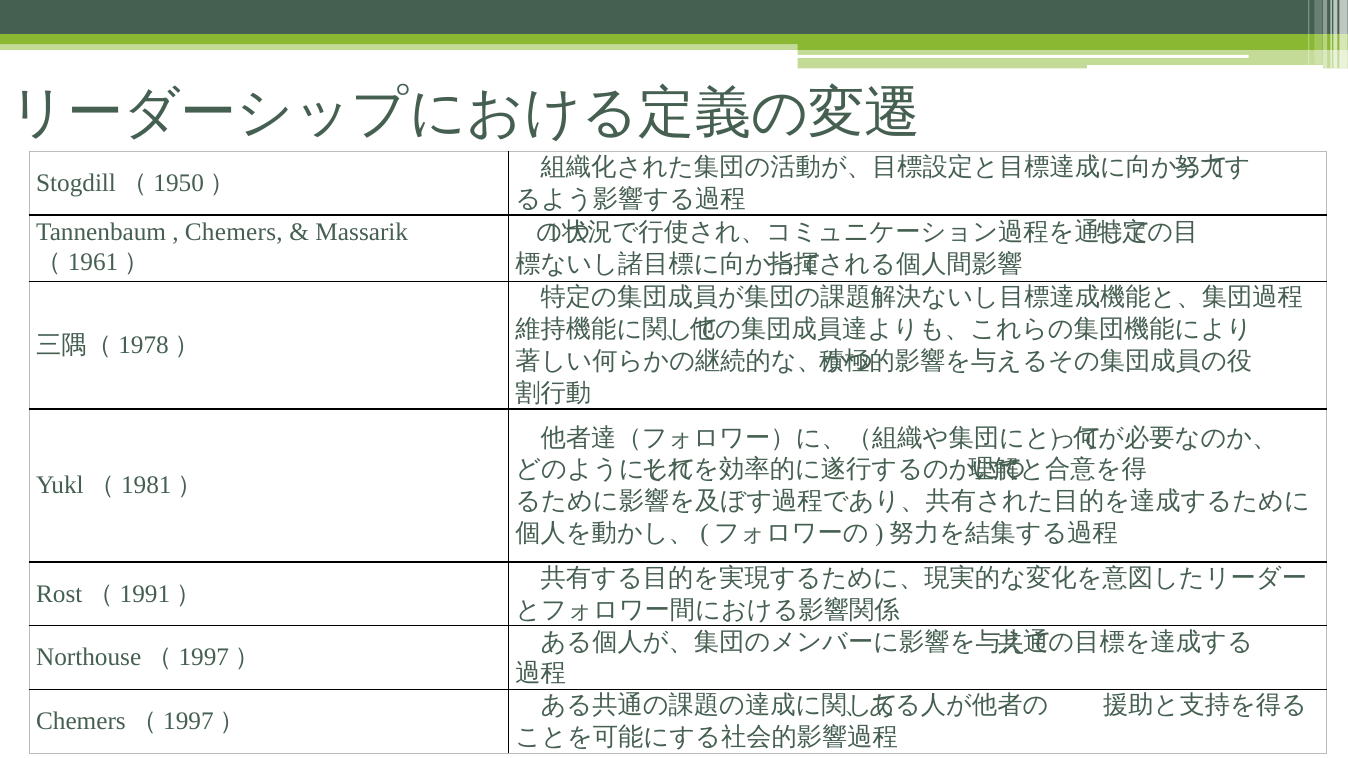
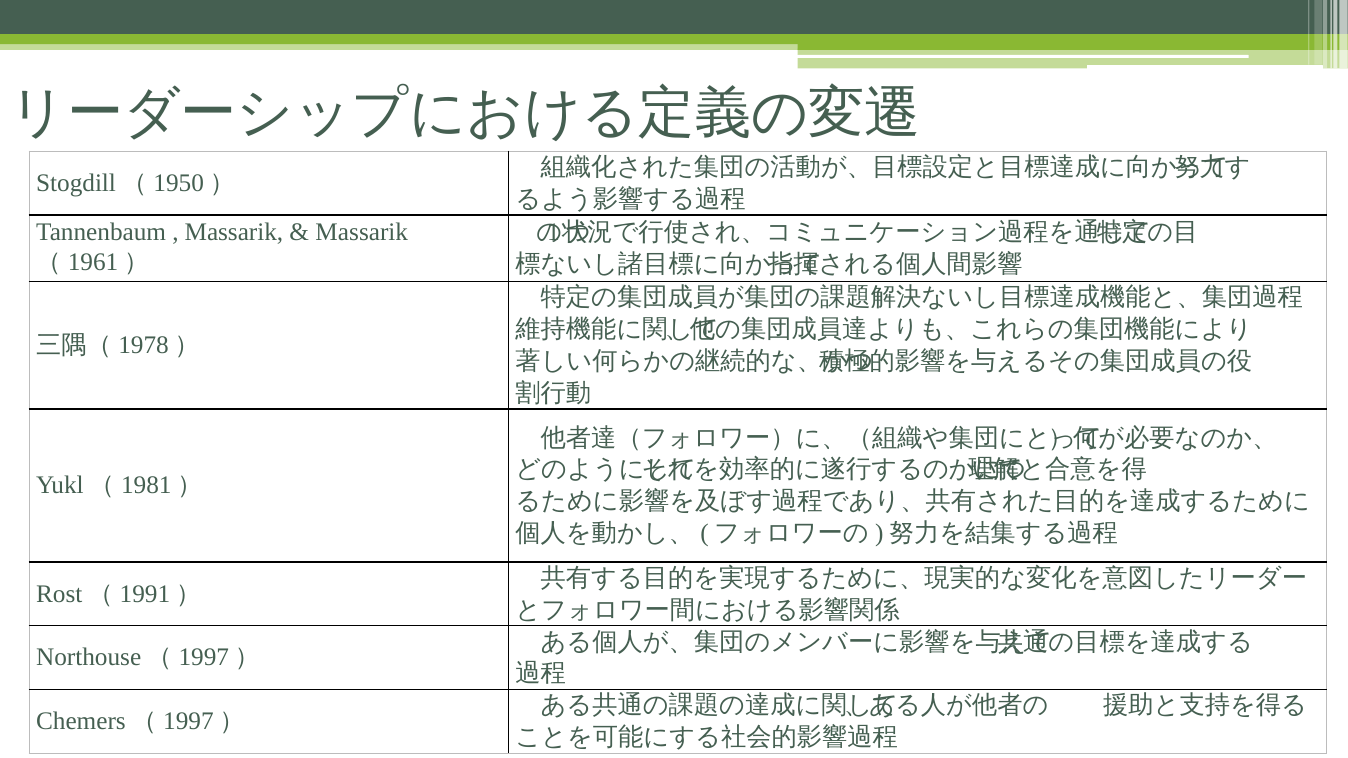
Chemers at (234, 233): Chemers -> Massarik
